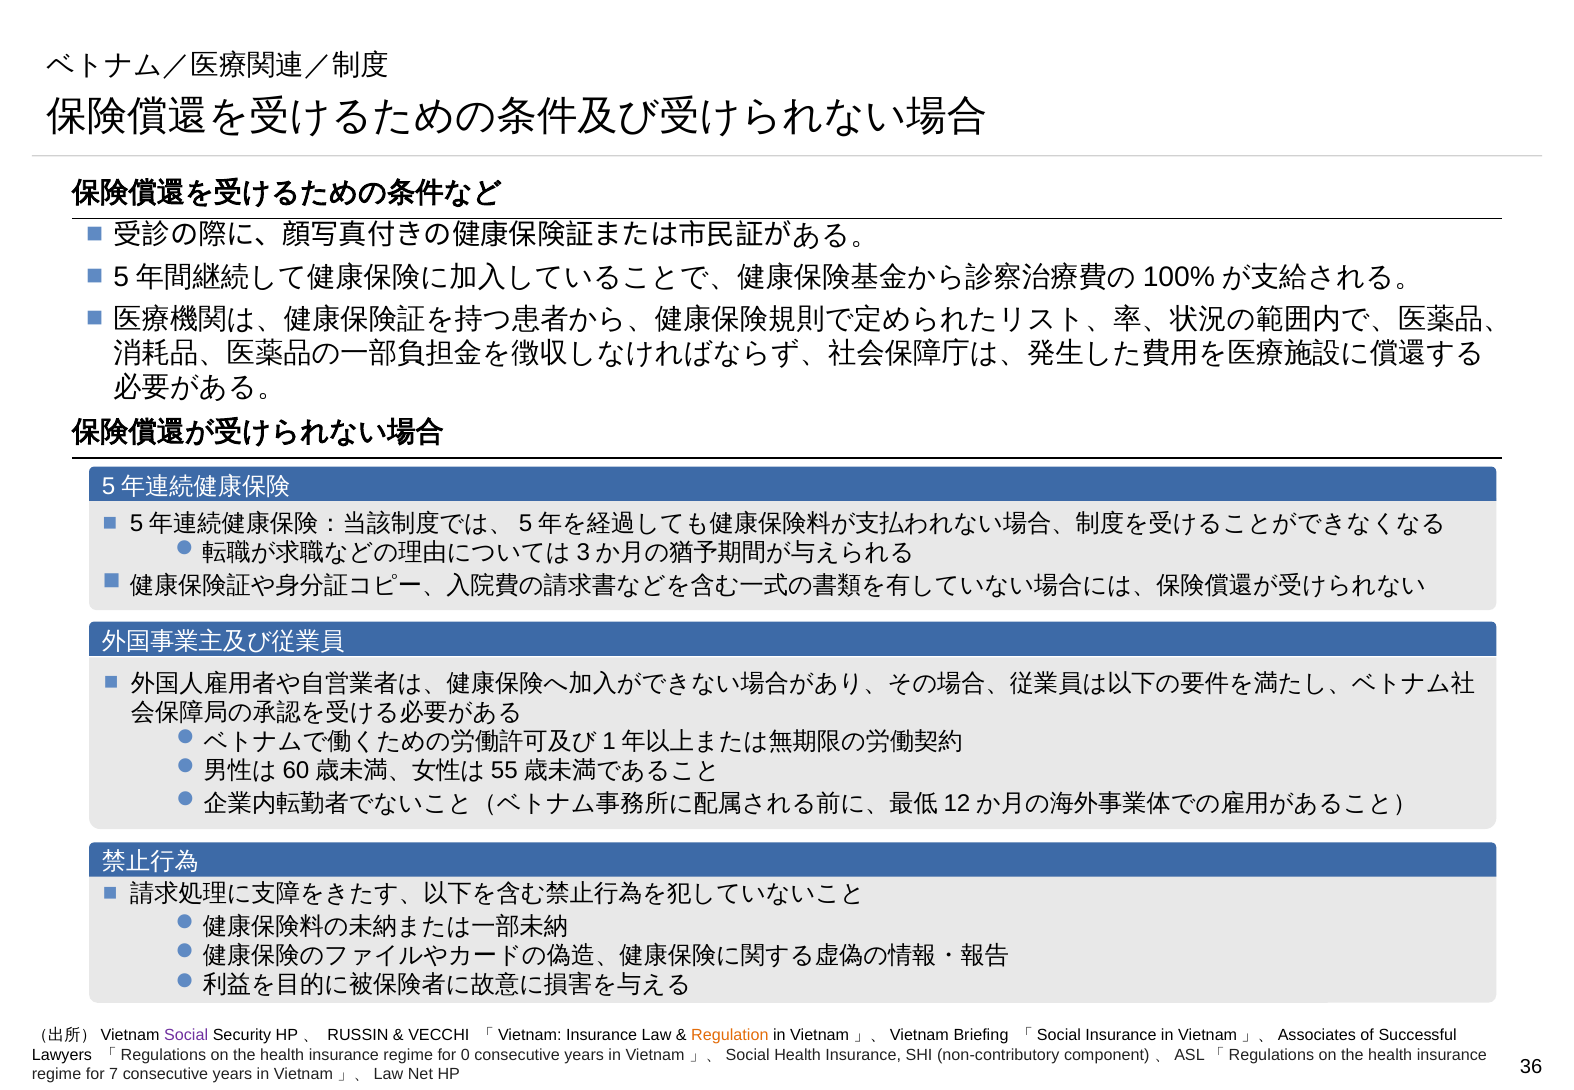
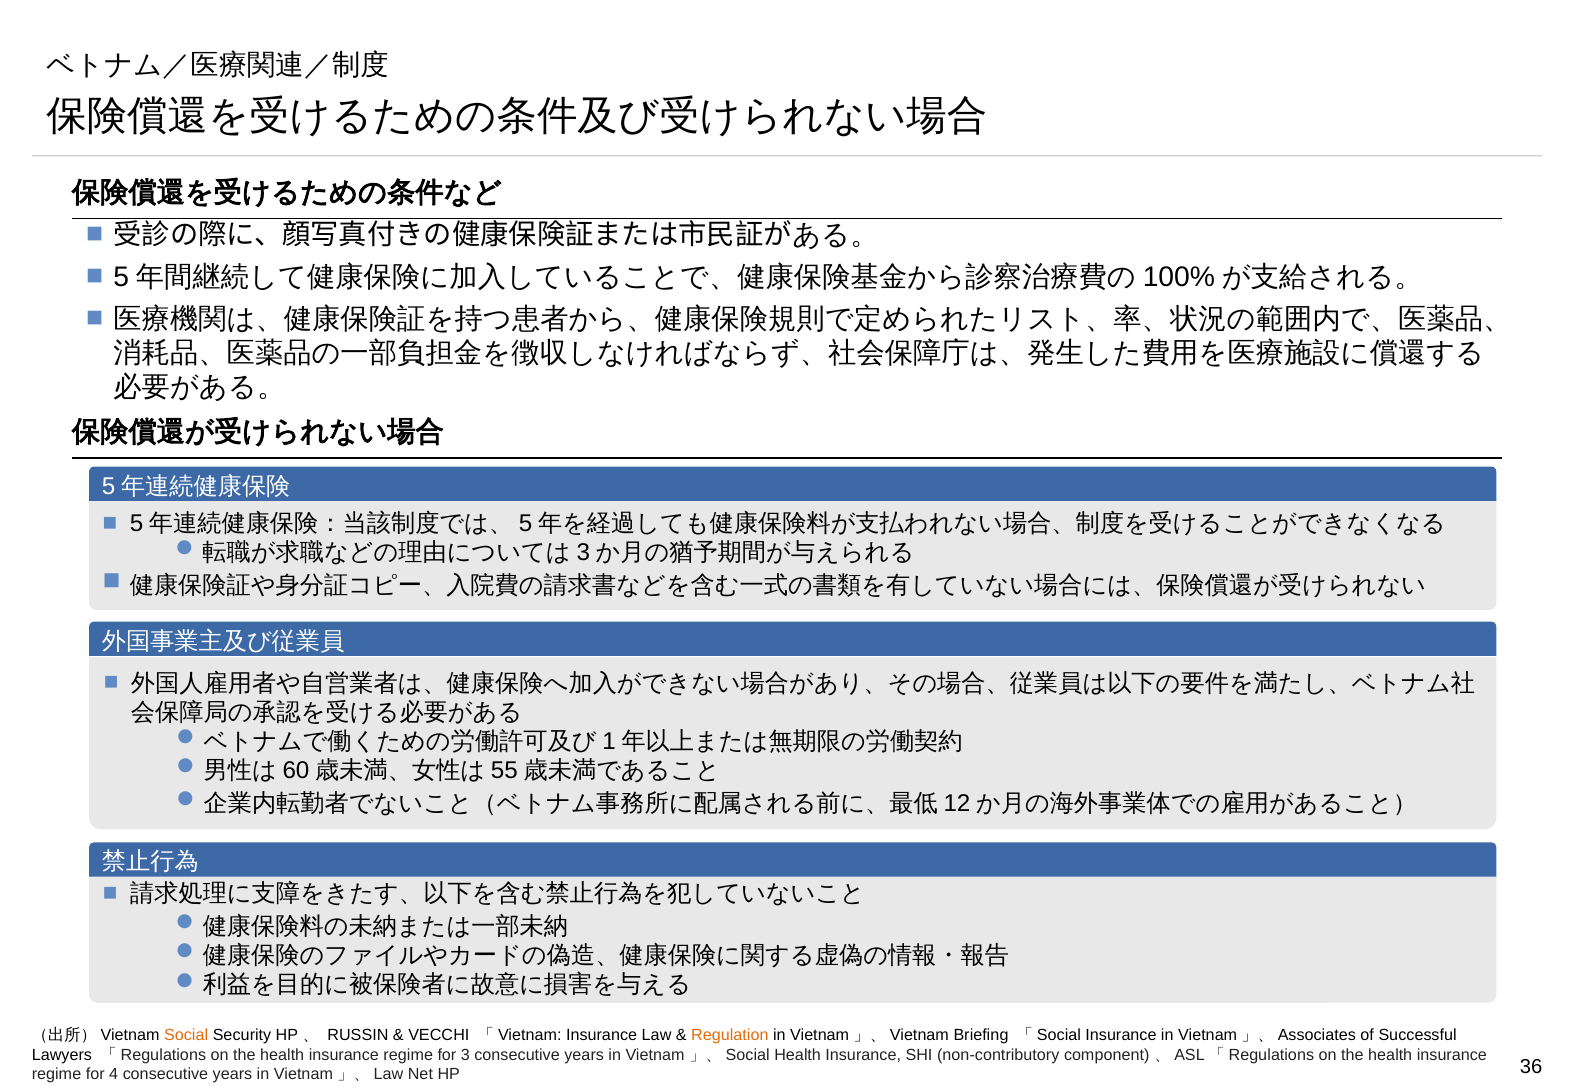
Social colour: purple -> orange
0: 0 -> 3
7: 7 -> 4
